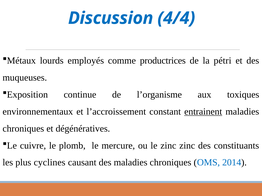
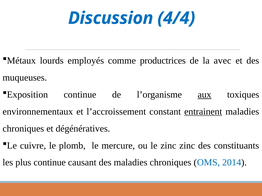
pétri: pétri -> avec
aux underline: none -> present
plus cyclines: cyclines -> continue
